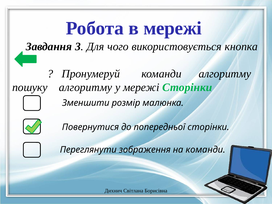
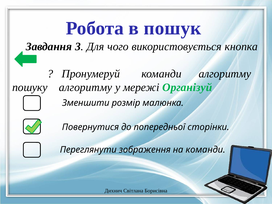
в мережі: мережі -> пошук
мережі Сторінки: Сторінки -> Організуй
